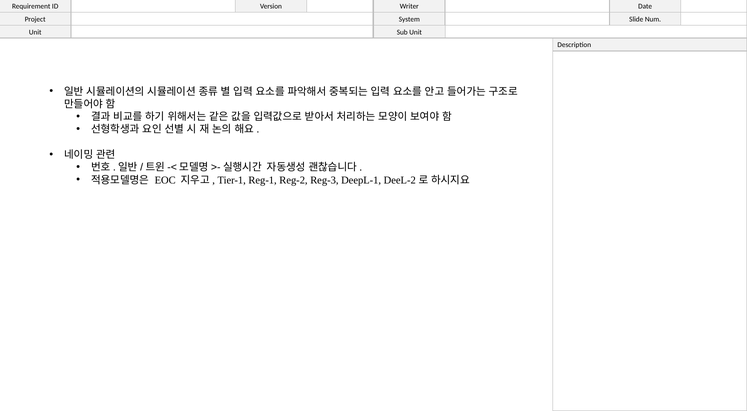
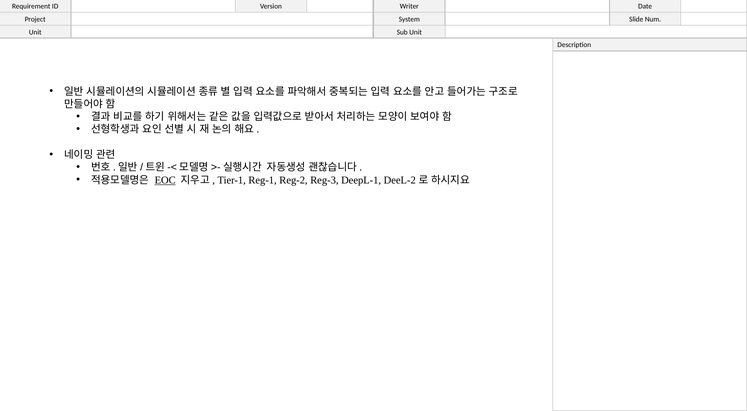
EOC underline: none -> present
